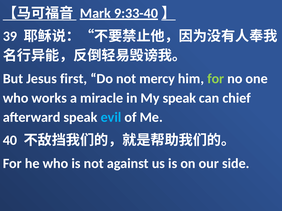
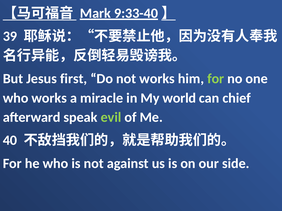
not mercy: mercy -> works
My speak: speak -> world
evil colour: light blue -> light green
